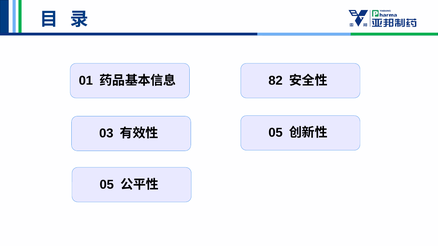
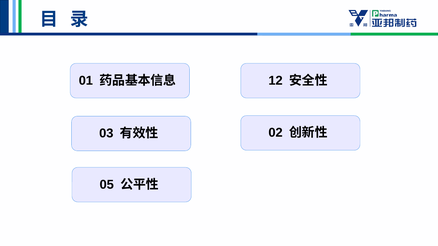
82: 82 -> 12
05 at (276, 133): 05 -> 02
